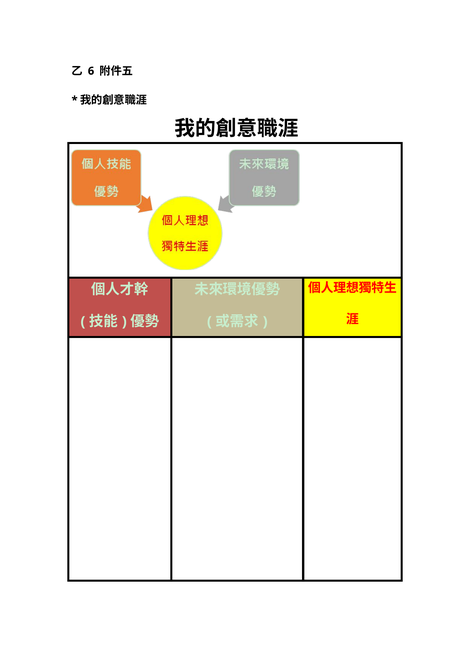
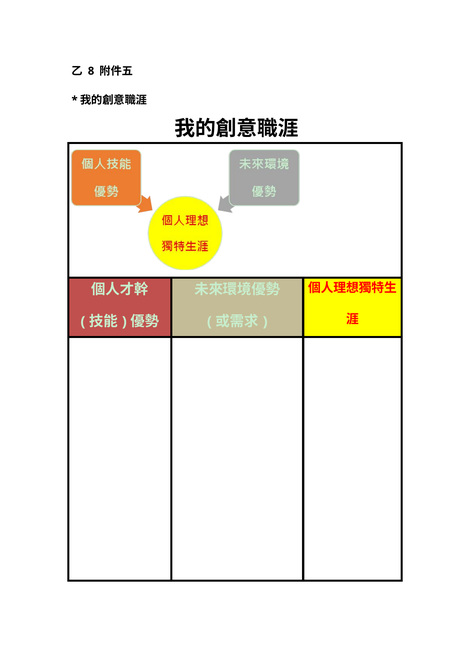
6: 6 -> 8
